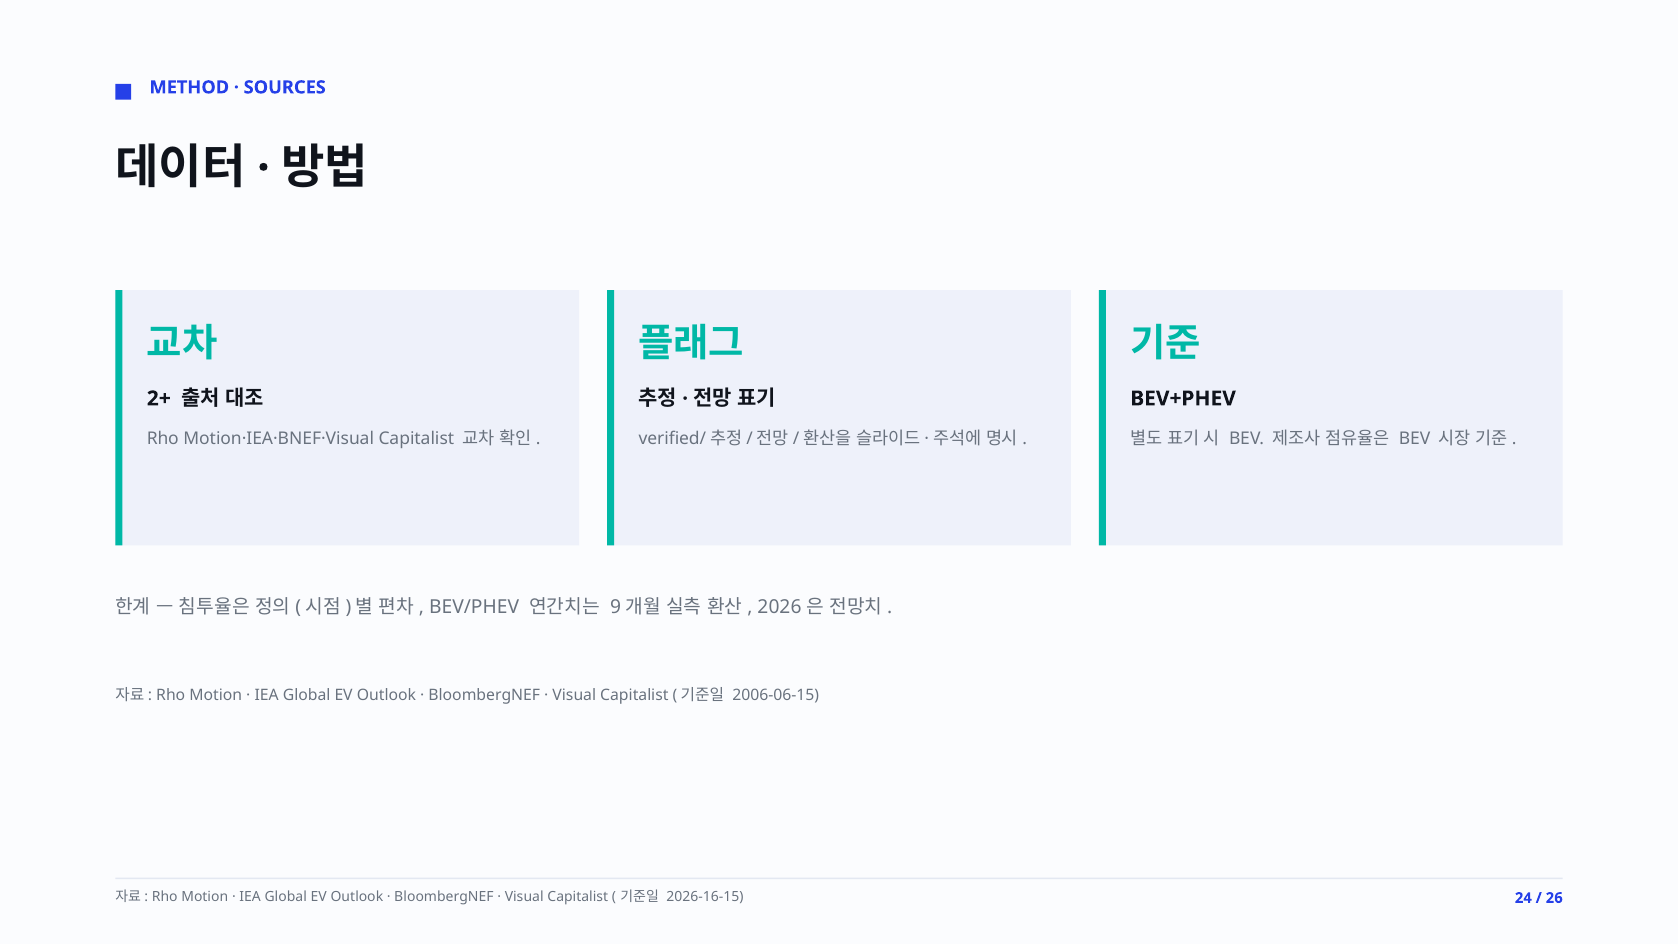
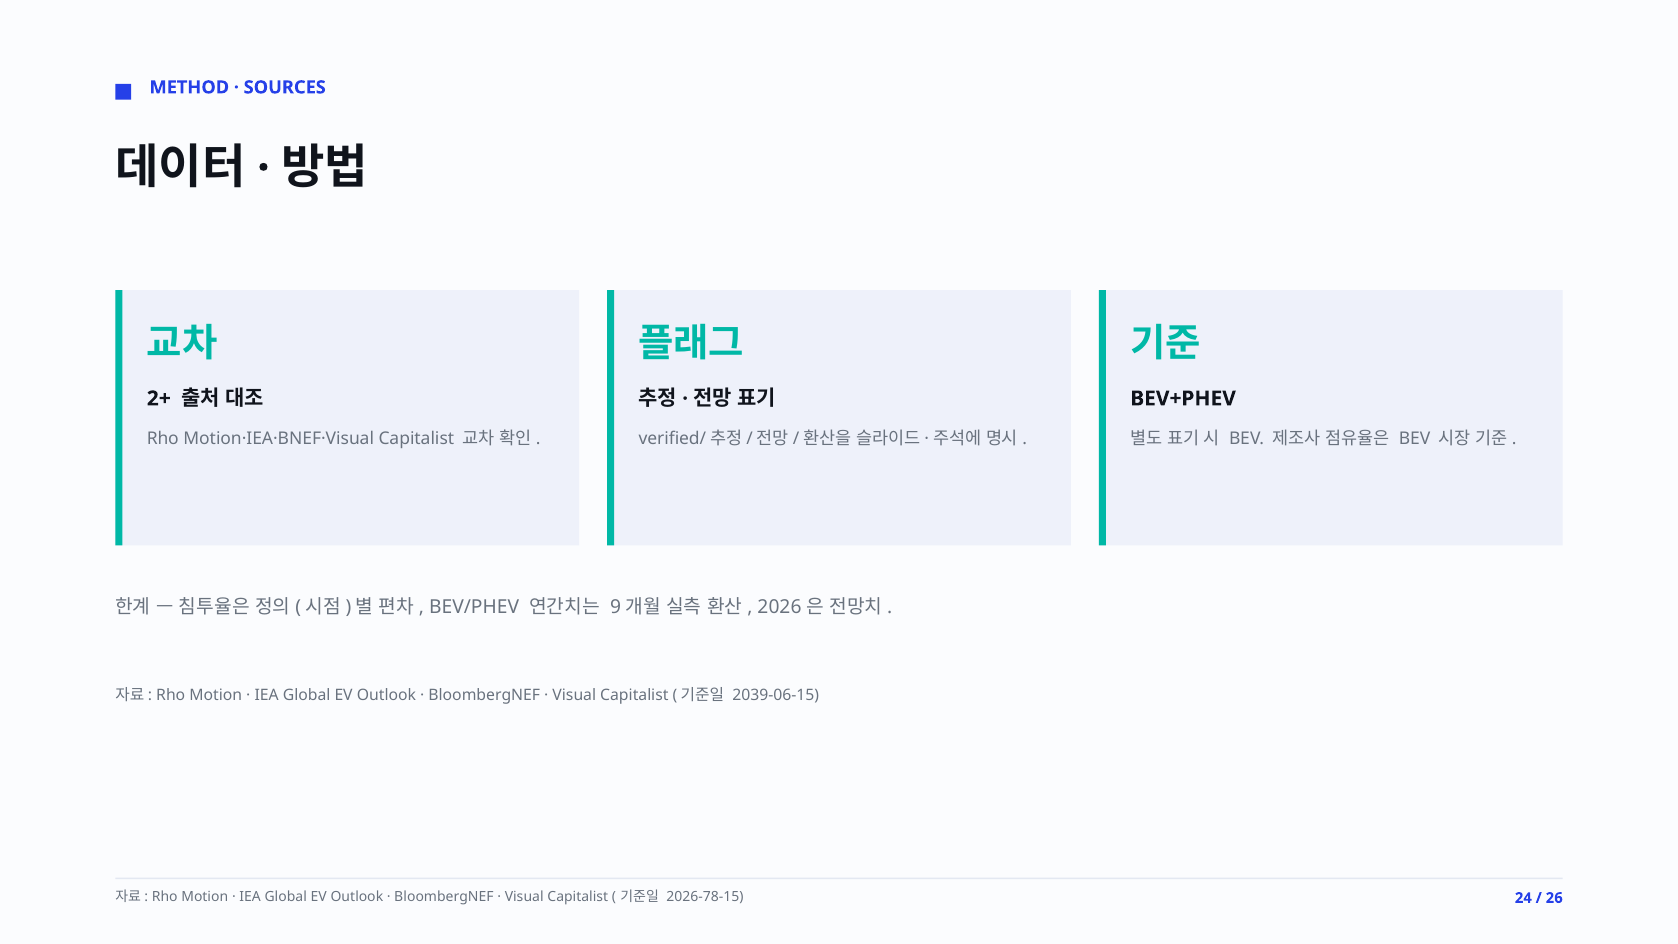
2006-06-15: 2006-06-15 -> 2039-06-15
2026-16-15: 2026-16-15 -> 2026-78-15
